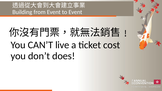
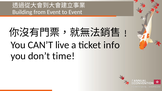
cost: cost -> info
does: does -> time
